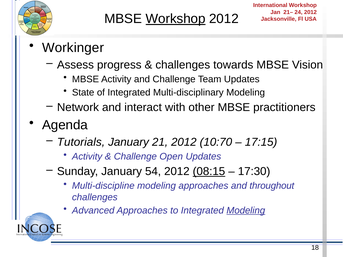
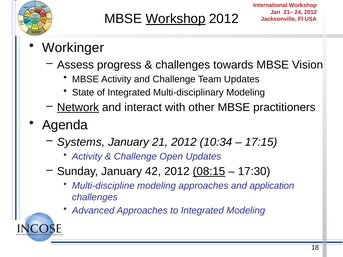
Network underline: none -> present
Tutorials: Tutorials -> Systems
10:70: 10:70 -> 10:34
54: 54 -> 42
throughout: throughout -> application
Modeling at (246, 211) underline: present -> none
